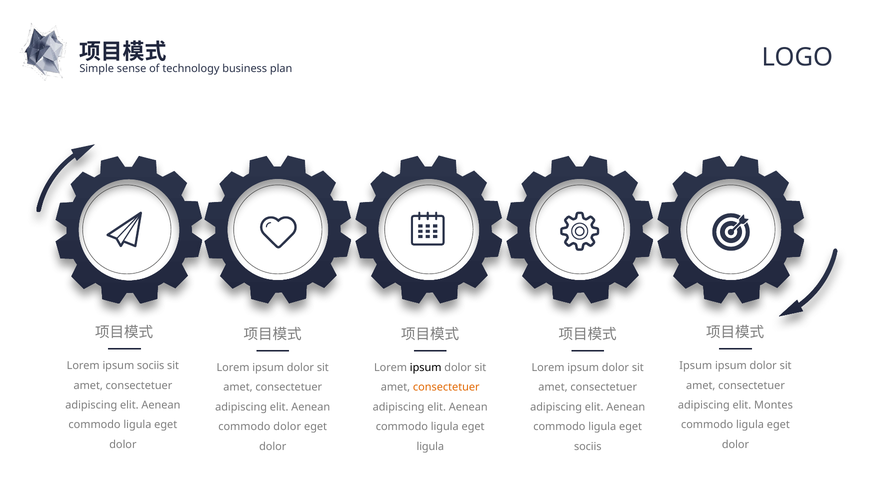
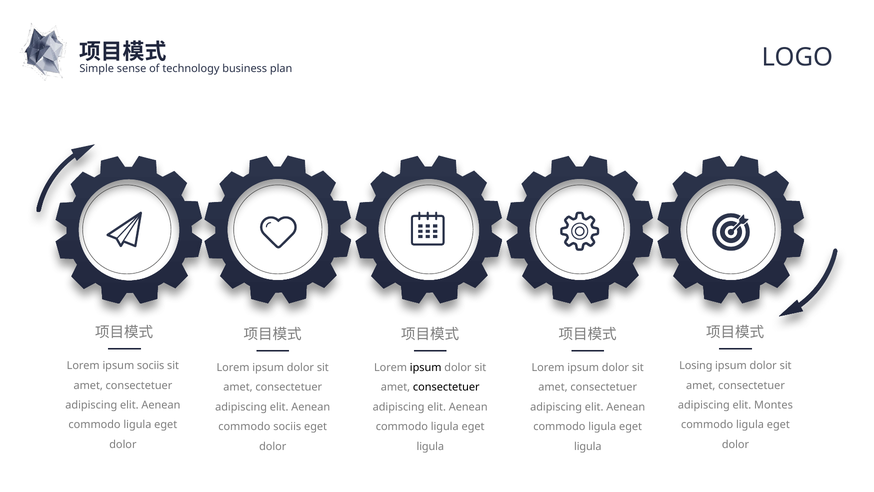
Ipsum at (696, 365): Ipsum -> Losing
consectetuer at (446, 387) colour: orange -> black
commodo dolor: dolor -> sociis
sociis at (588, 446): sociis -> ligula
